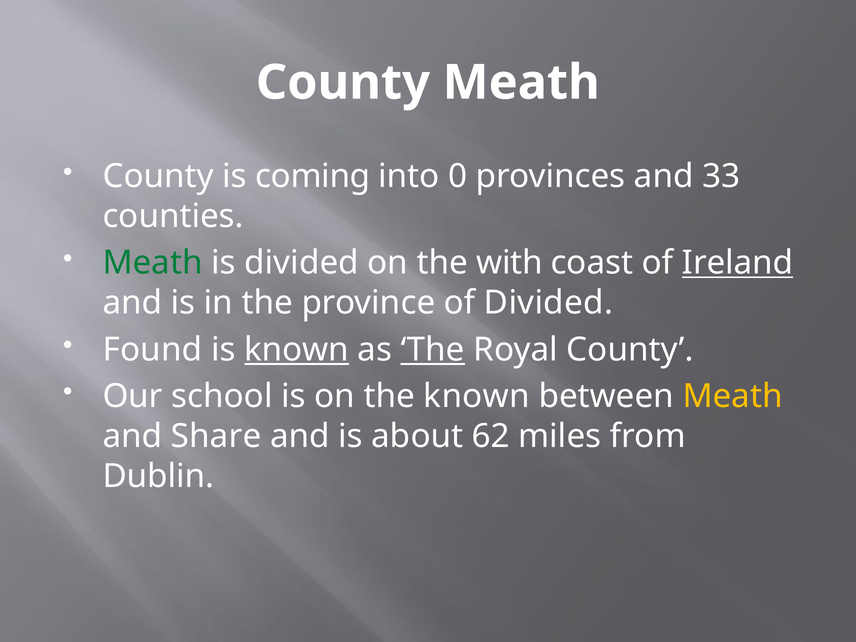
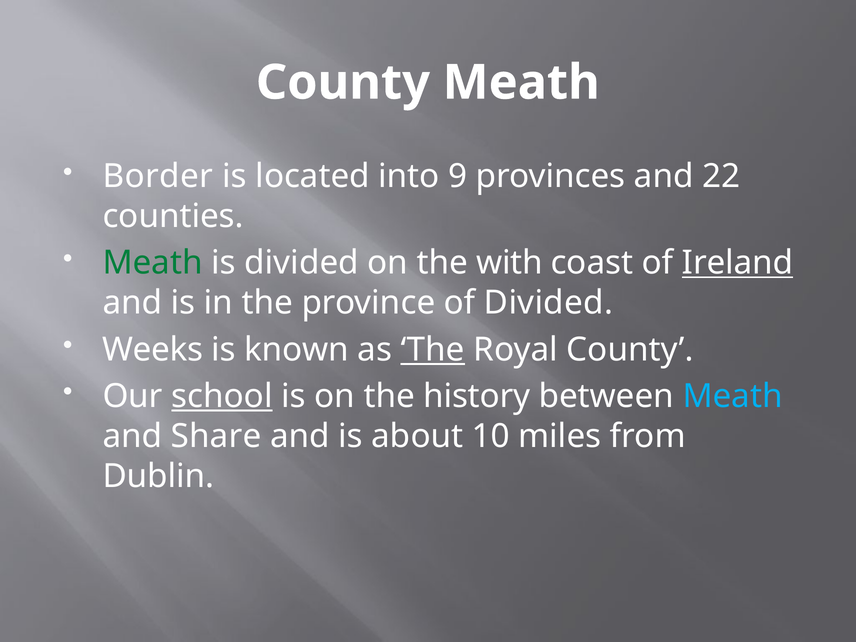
County at (158, 176): County -> Border
coming: coming -> located
0: 0 -> 9
33: 33 -> 22
Found: Found -> Weeks
known at (297, 350) underline: present -> none
school underline: none -> present
the known: known -> history
Meath at (733, 396) colour: yellow -> light blue
62: 62 -> 10
